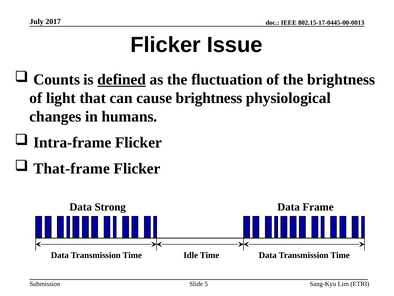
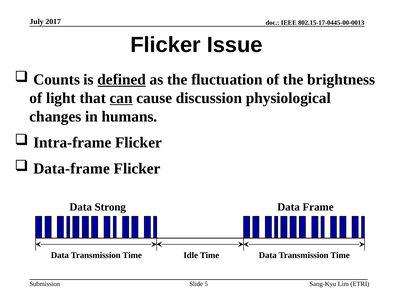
can underline: none -> present
cause brightness: brightness -> discussion
That-frame: That-frame -> Data-frame
